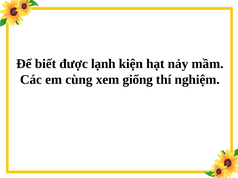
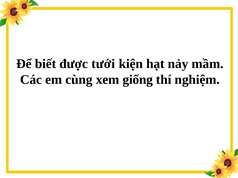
lạnh: lạnh -> tưới
